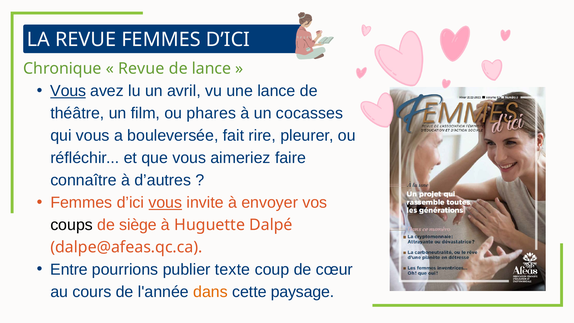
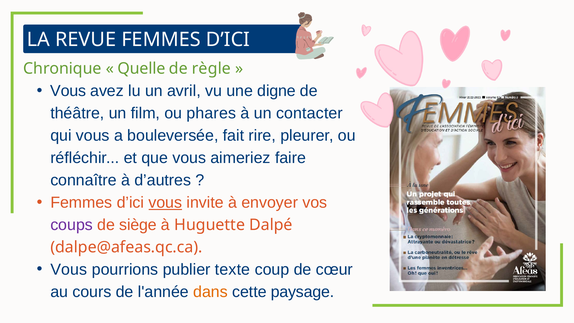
Revue at (141, 69): Revue -> Quelle
de lance: lance -> règle
Vous at (68, 91) underline: present -> none
une lance: lance -> digne
cocasses: cocasses -> contacter
coups colour: black -> purple
Entre at (69, 270): Entre -> Vous
